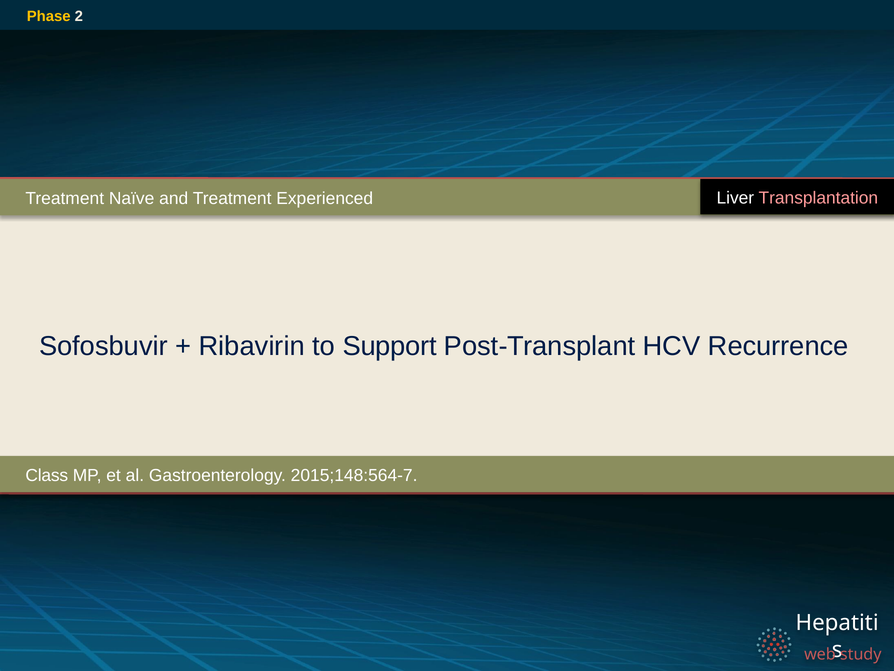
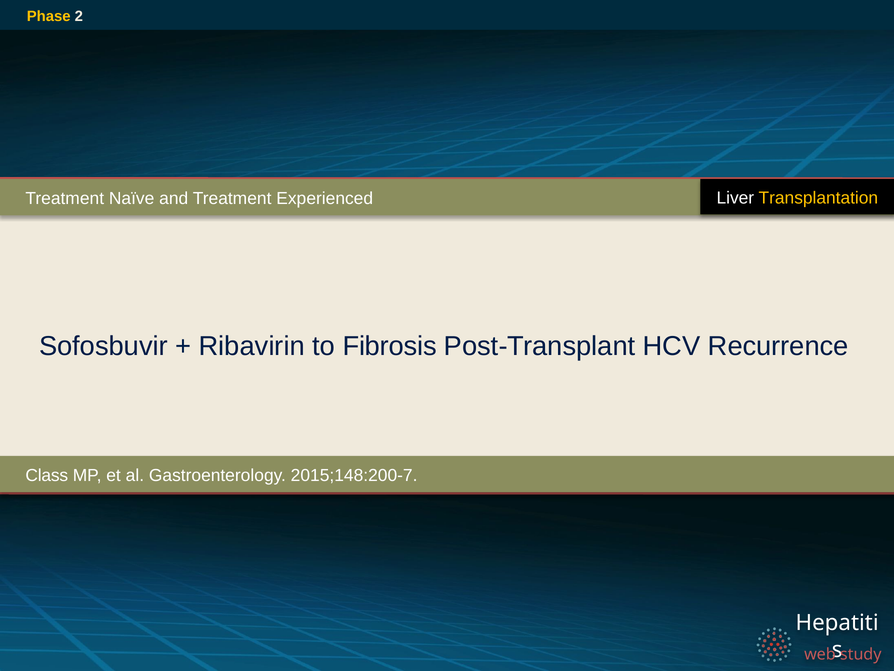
Transplantation colour: pink -> yellow
Support: Support -> Fibrosis
2015;148:564-7: 2015;148:564-7 -> 2015;148:200-7
